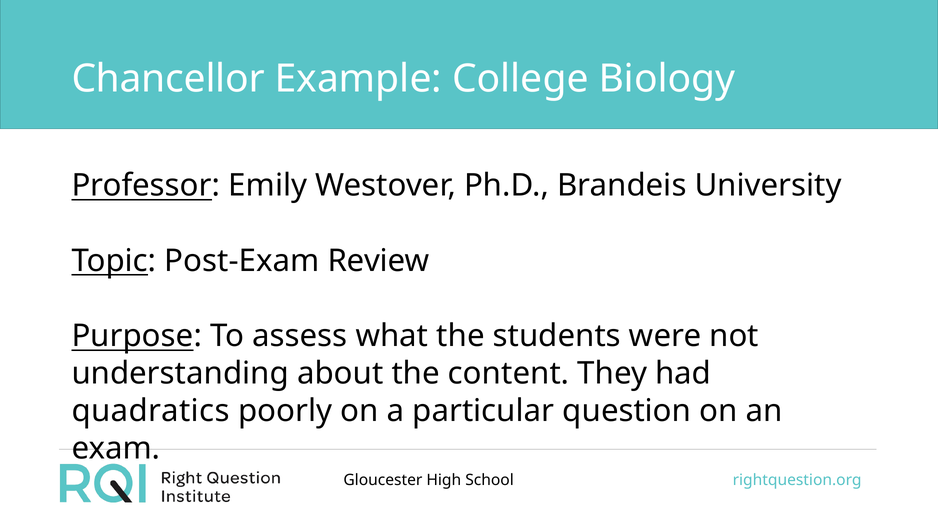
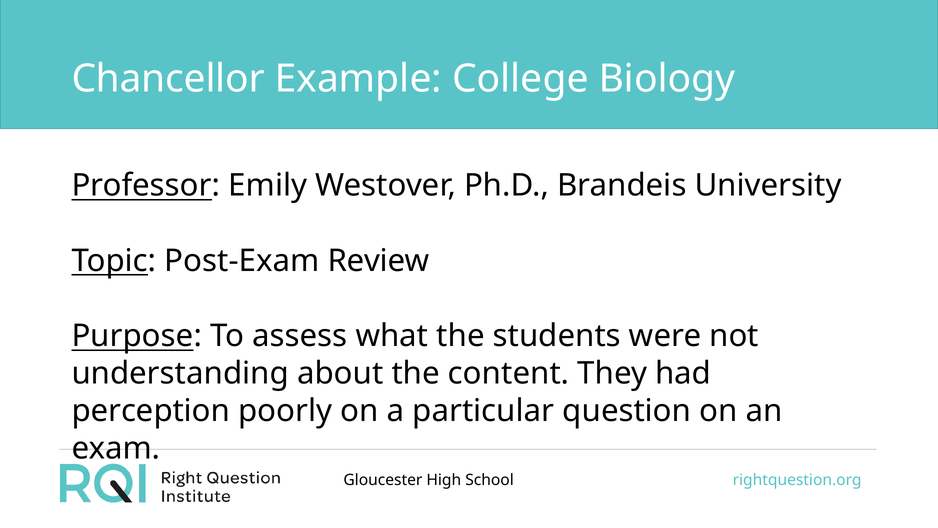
quadratics: quadratics -> perception
